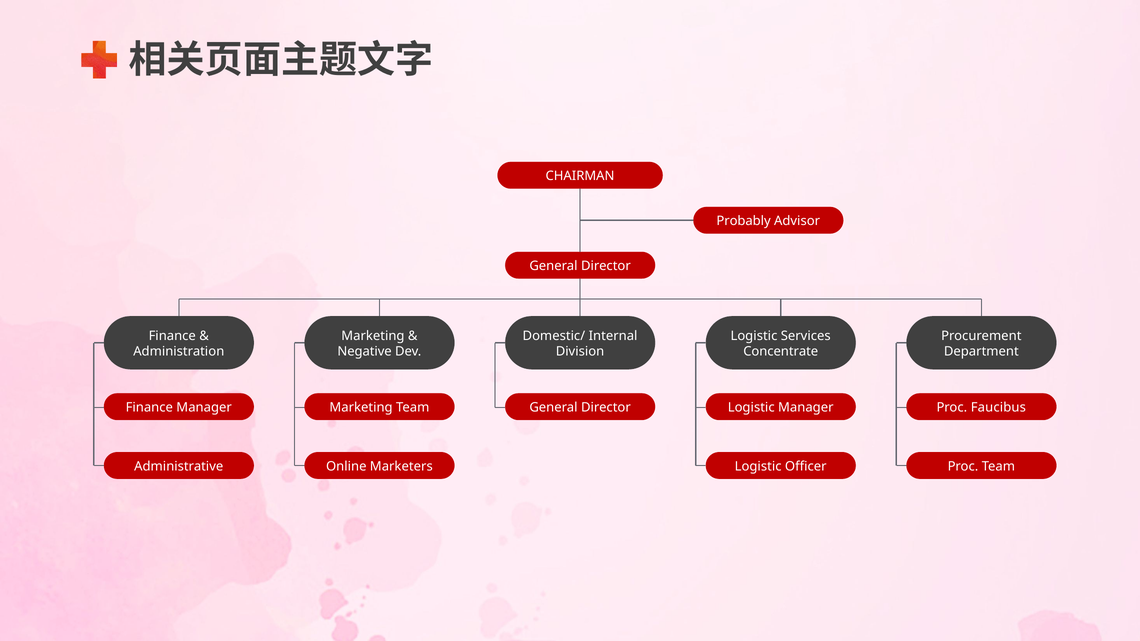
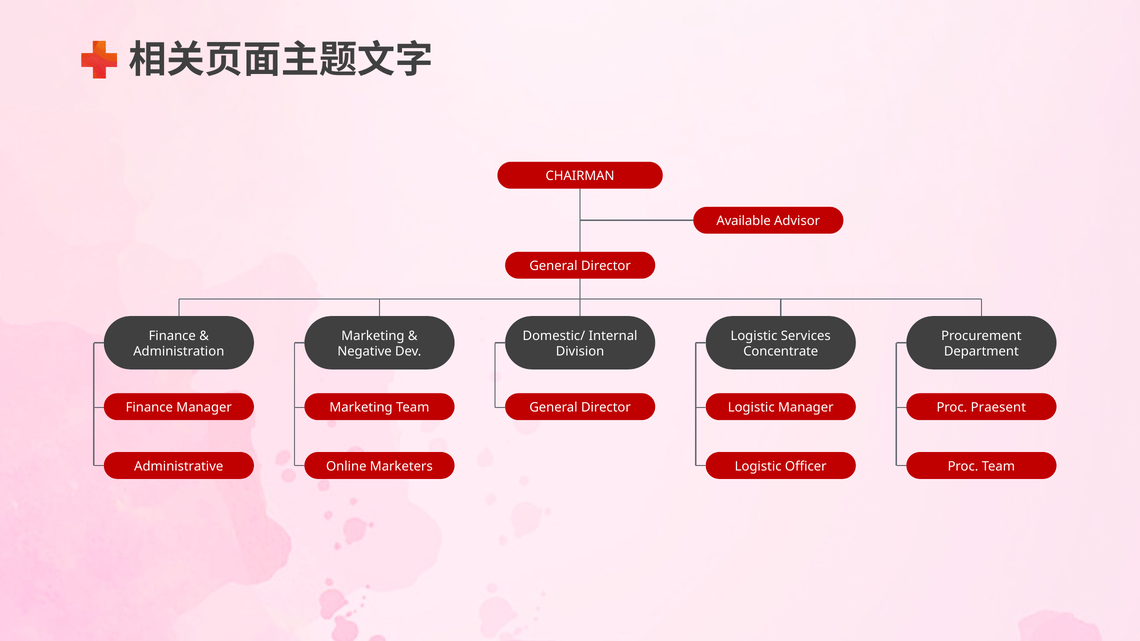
Probably: Probably -> Available
Faucibus: Faucibus -> Praesent
